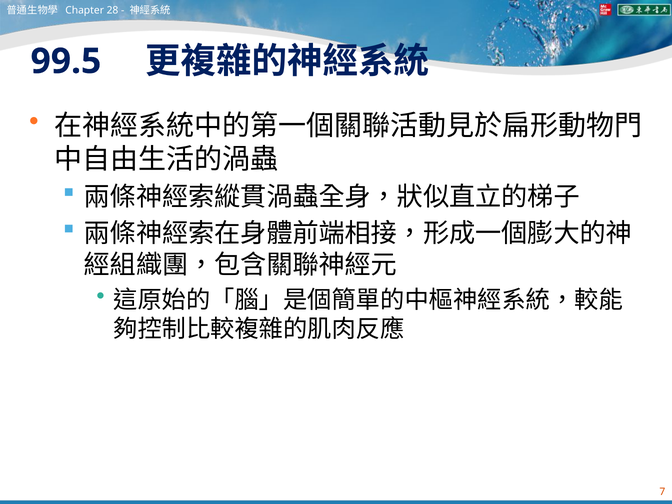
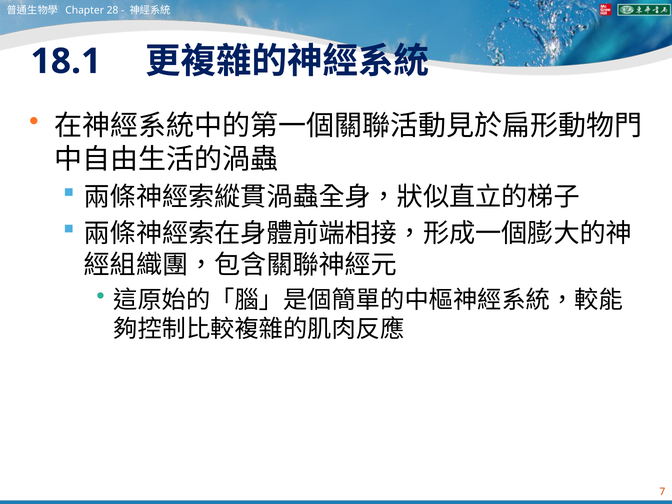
99.5: 99.5 -> 18.1
